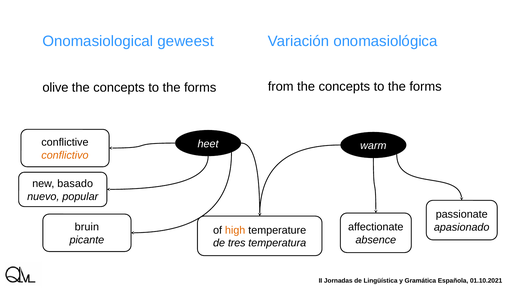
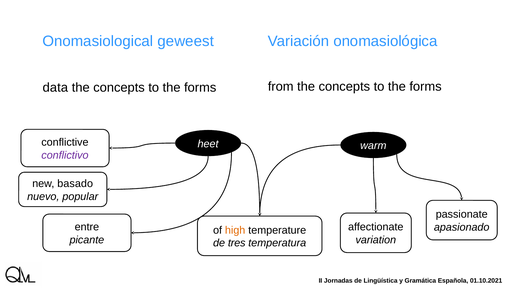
olive: olive -> data
conflictivo colour: orange -> purple
bruin: bruin -> entre
absence: absence -> variation
